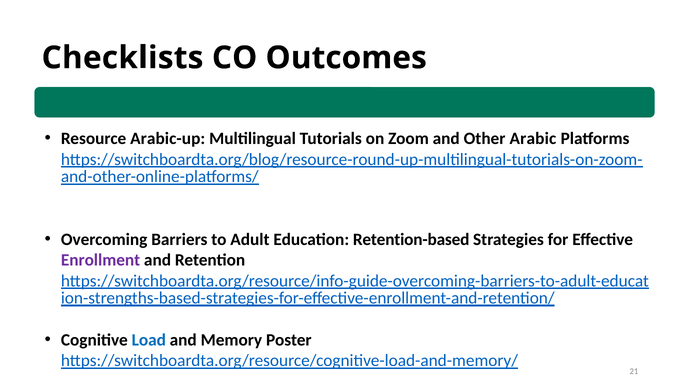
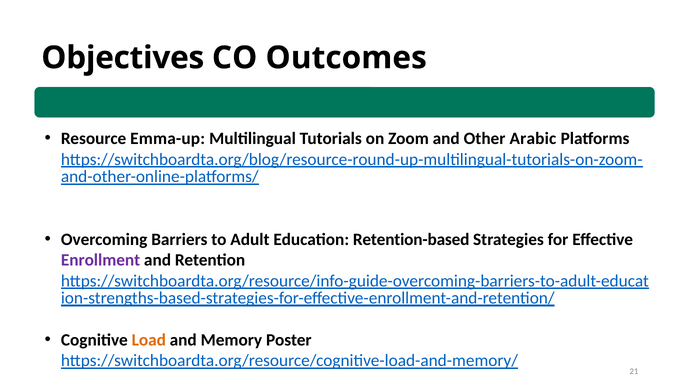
Checklists: Checklists -> Objectives
Arabic-up: Arabic-up -> Emma-up
Load colour: blue -> orange
